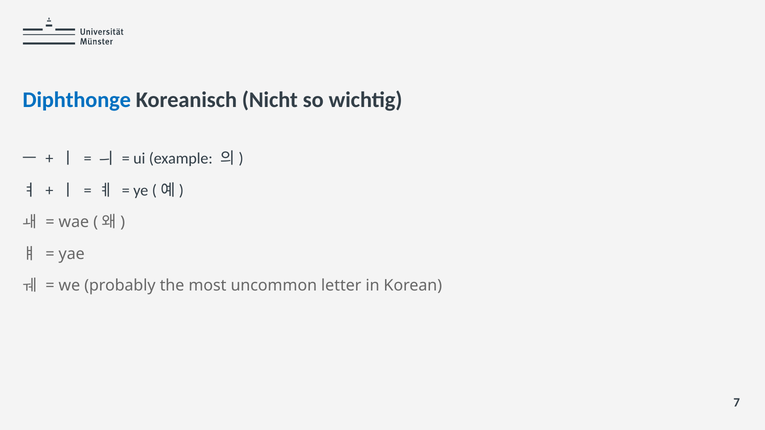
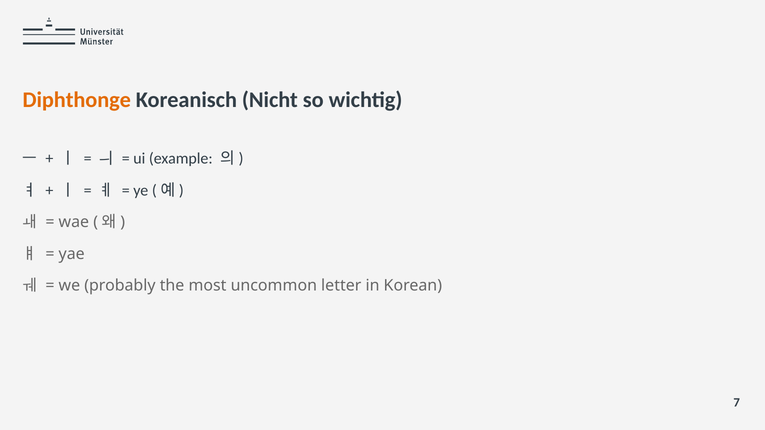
Diphthonge colour: blue -> orange
